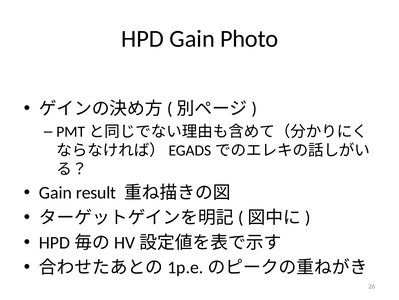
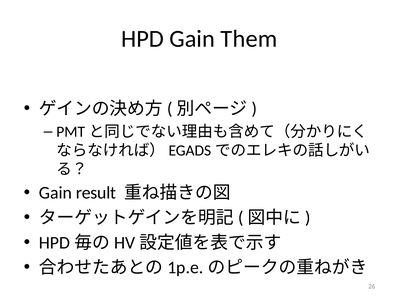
Photo: Photo -> Them
